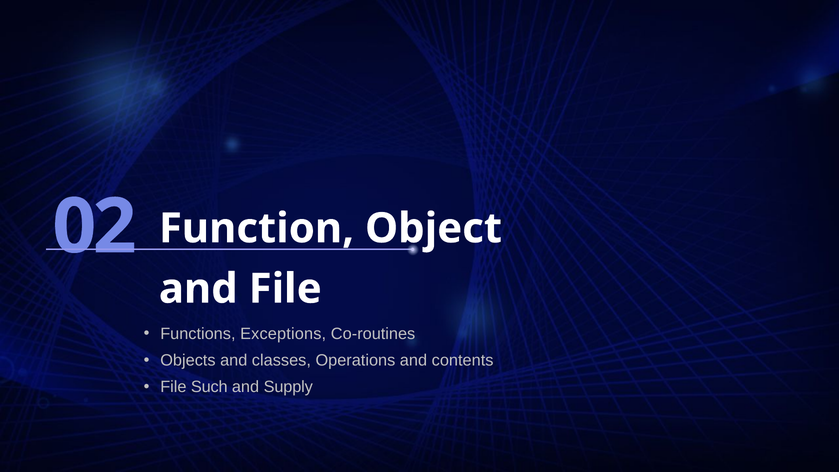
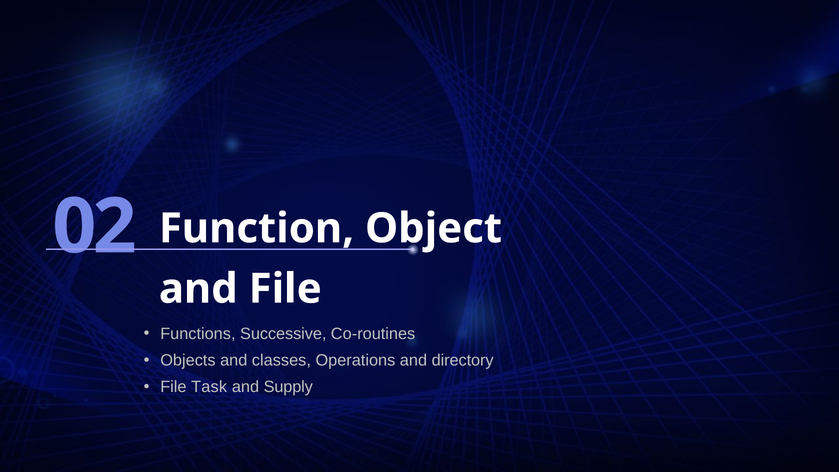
Exceptions: Exceptions -> Successive
contents: contents -> directory
Such: Such -> Task
